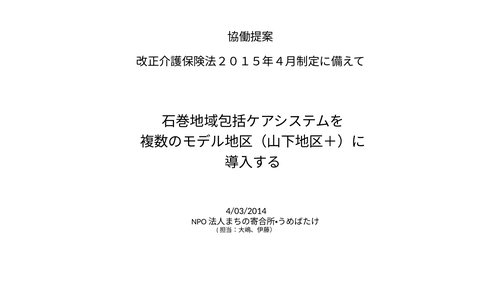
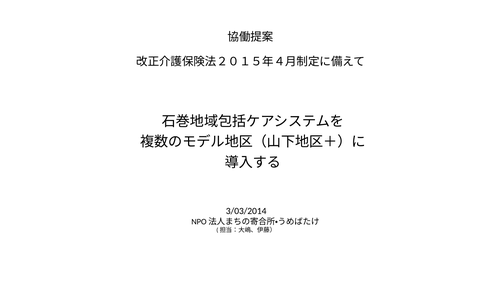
4/03/2014: 4/03/2014 -> 3/03/2014
